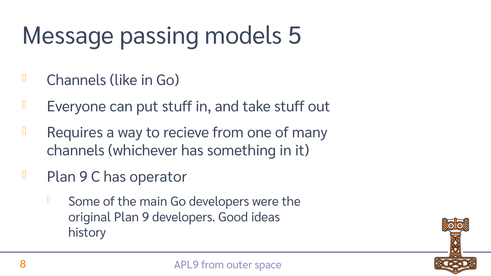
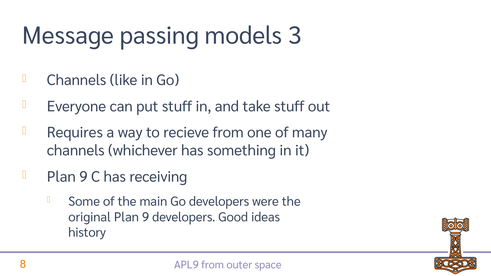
5: 5 -> 3
operator: operator -> receiving
